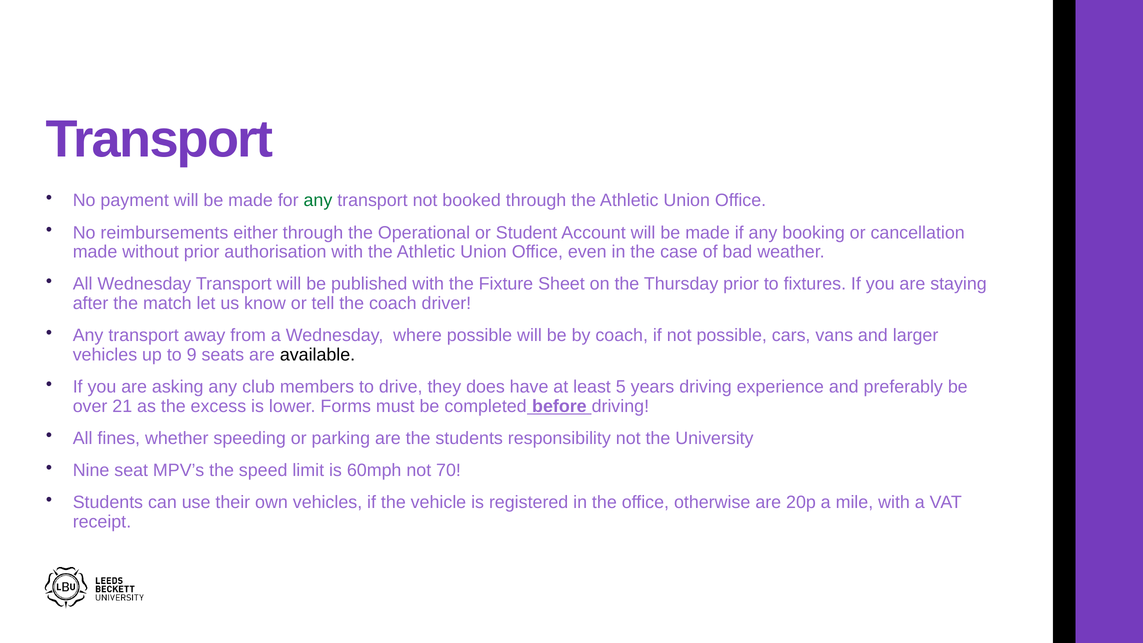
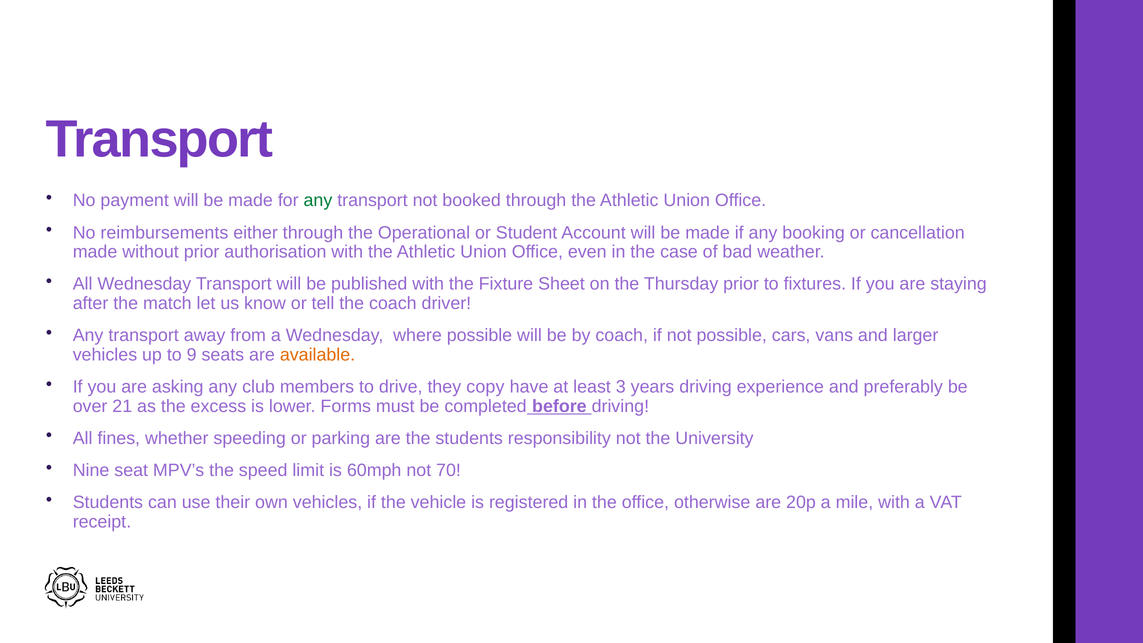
available colour: black -> orange
does: does -> copy
5: 5 -> 3
